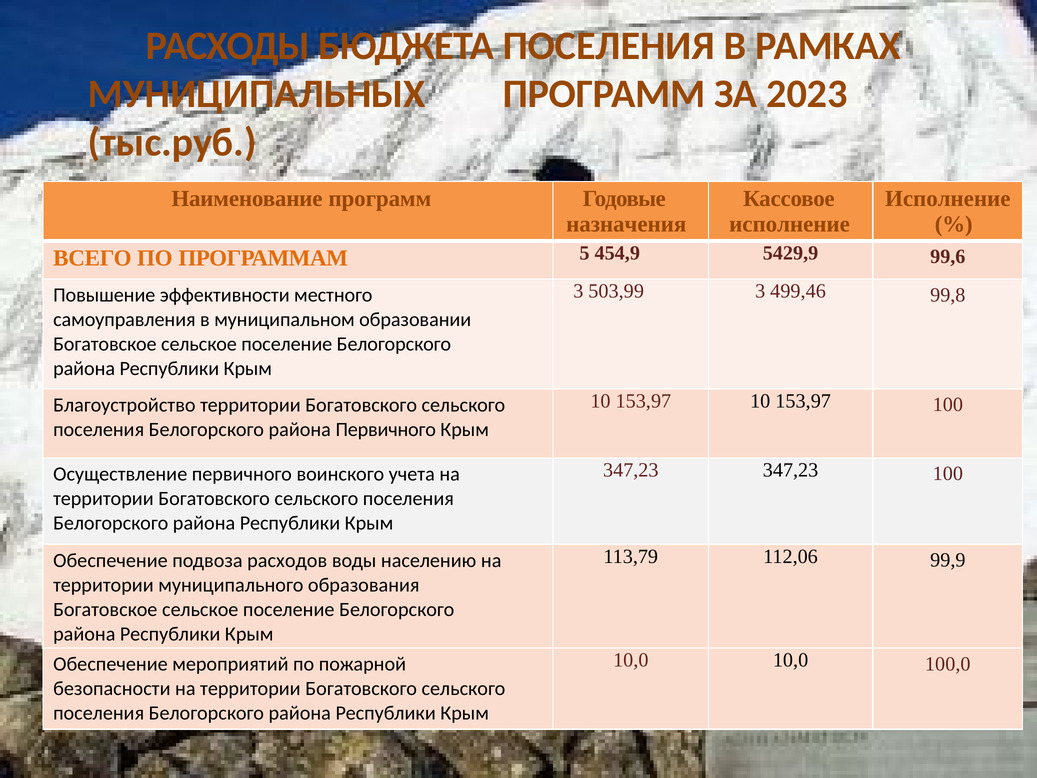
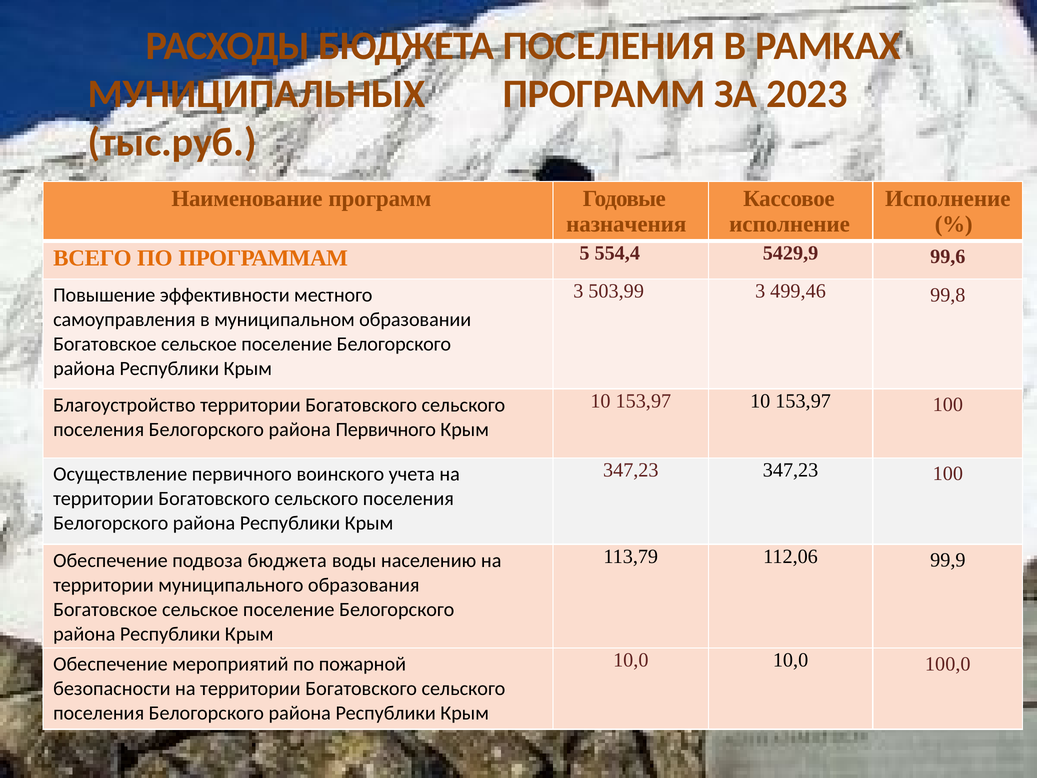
454,9: 454,9 -> 554,4
подвоза расходов: расходов -> бюджета
